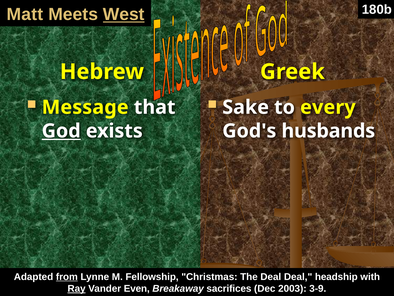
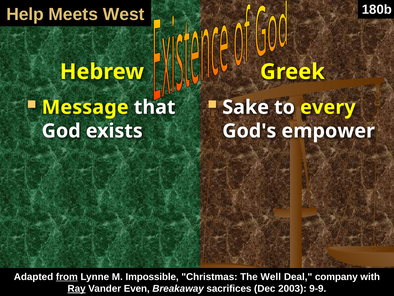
Matt: Matt -> Help
West underline: present -> none
God underline: present -> none
husbands: husbands -> empower
Fellowship: Fellowship -> Impossible
The Deal: Deal -> Well
headship: headship -> company
3-9: 3-9 -> 9-9
